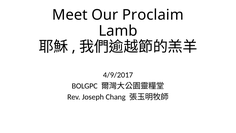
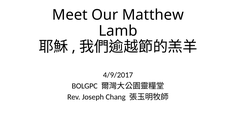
Proclaim: Proclaim -> Matthew
